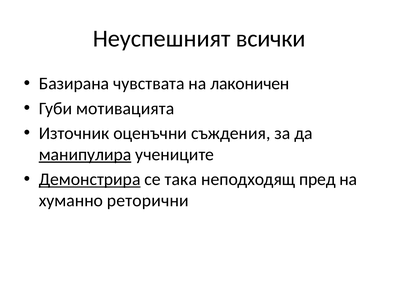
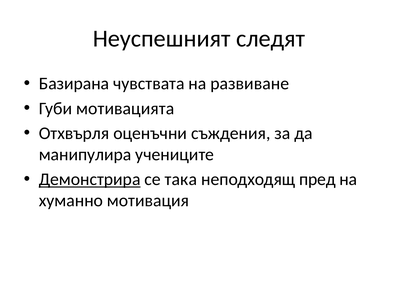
всички: всички -> следят
лаконичен: лаконичен -> развиване
Източник: Източник -> Отхвърля
манипулира underline: present -> none
реторични: реторични -> мотивация
